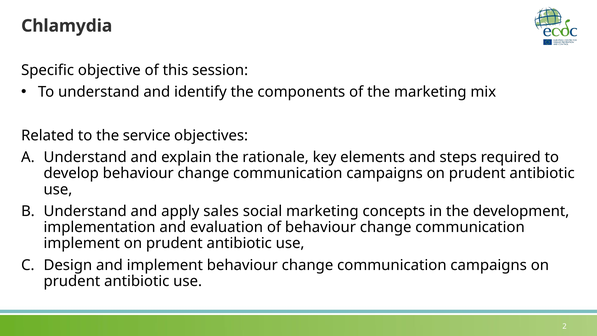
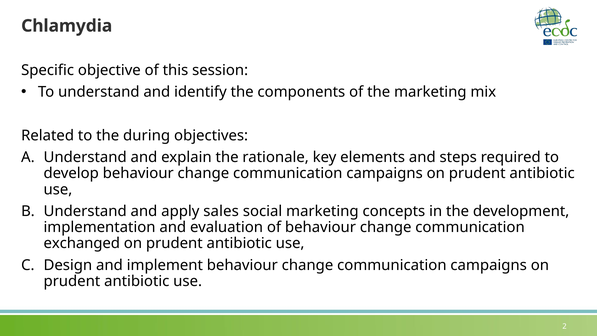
service: service -> during
implement at (82, 243): implement -> exchanged
